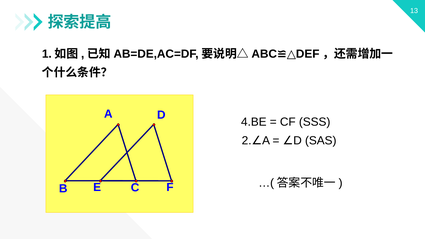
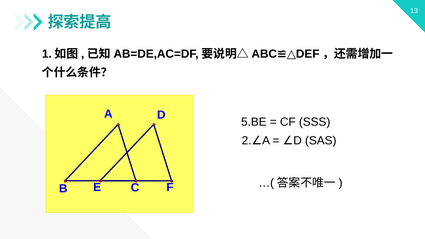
4.BE: 4.BE -> 5.BE
